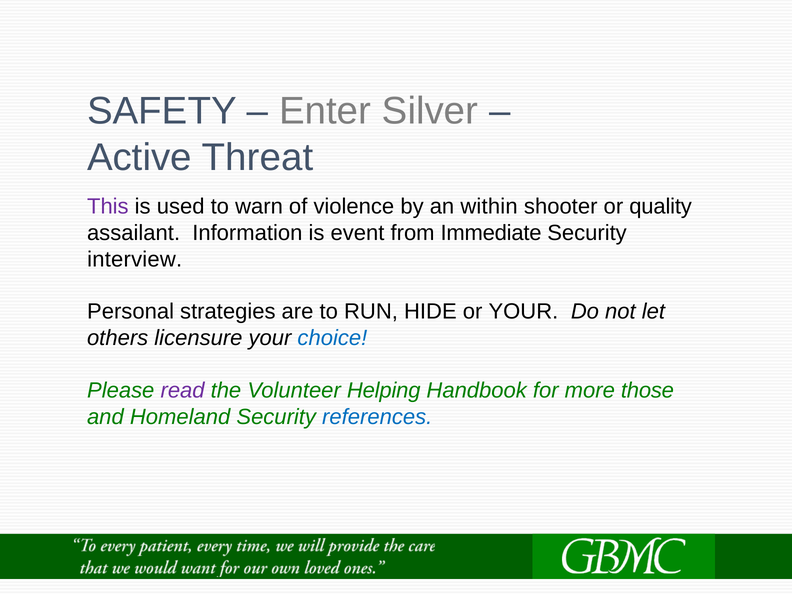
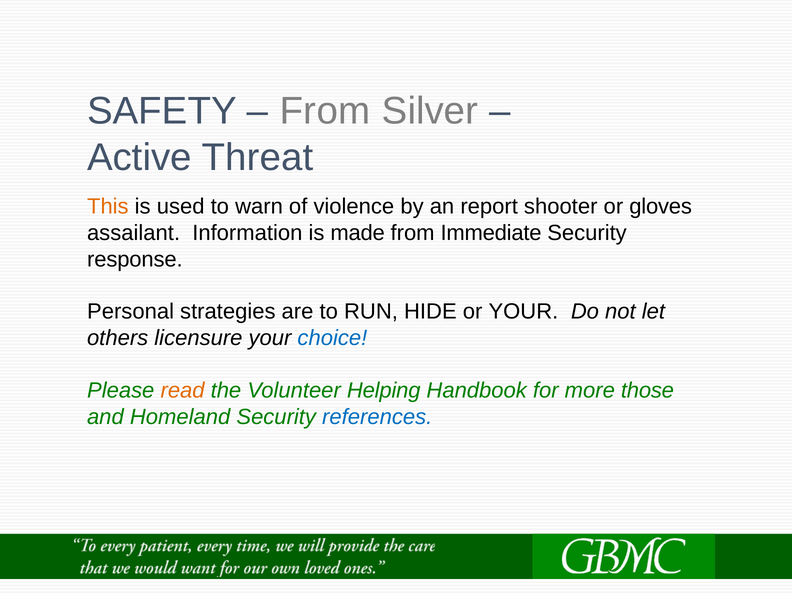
Enter at (325, 111): Enter -> From
This colour: purple -> orange
within: within -> report
quality: quality -> gloves
event: event -> made
interview: interview -> response
read colour: purple -> orange
